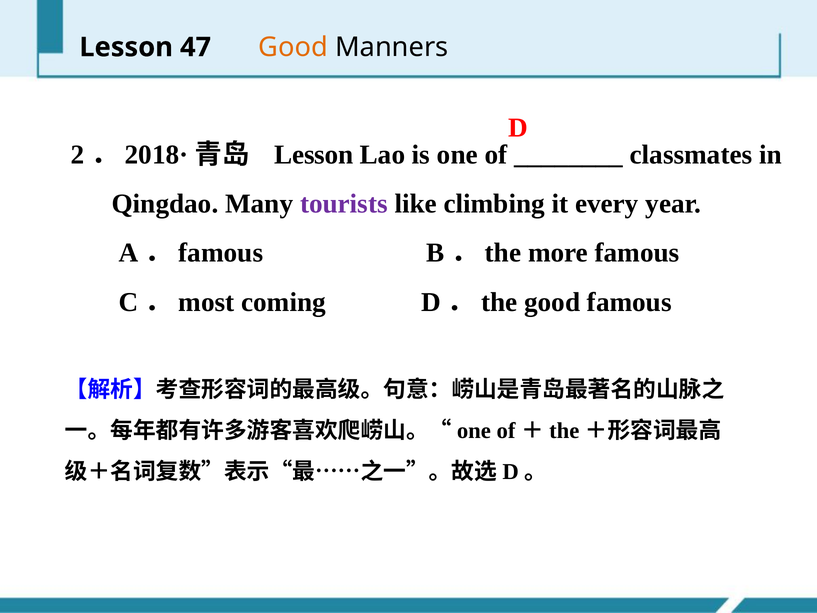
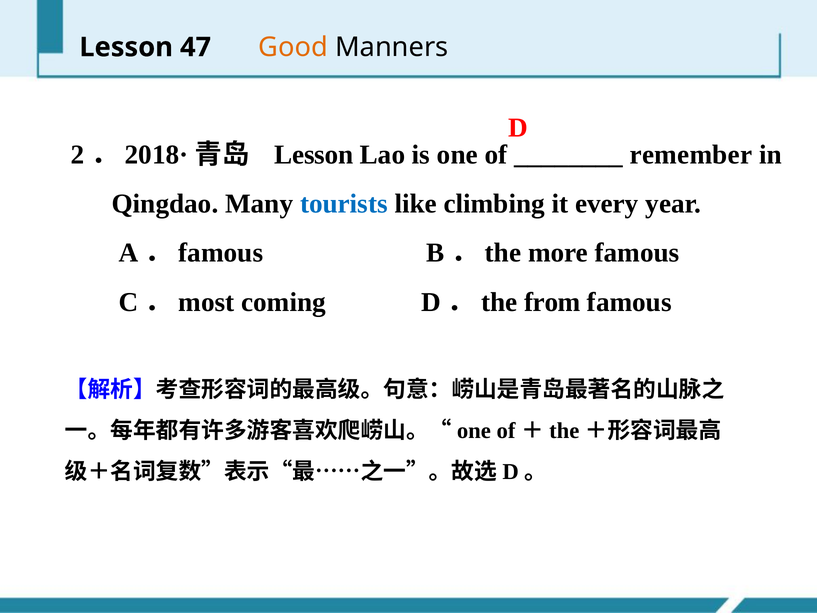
classmates: classmates -> remember
tourists colour: purple -> blue
D．the good: good -> from
